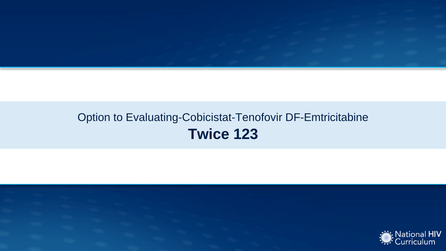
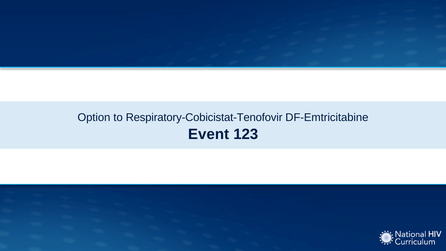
Evaluating-Cobicistat-Tenofovir: Evaluating-Cobicistat-Tenofovir -> Respiratory-Cobicistat-Tenofovir
Twice: Twice -> Event
